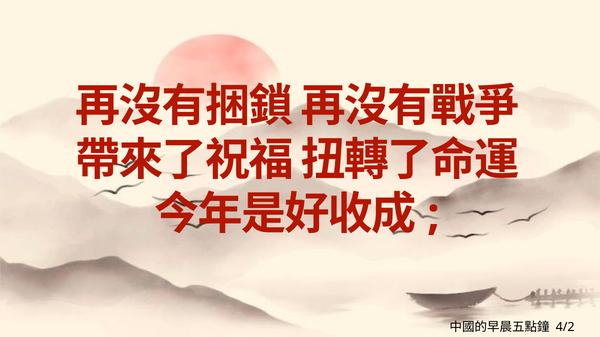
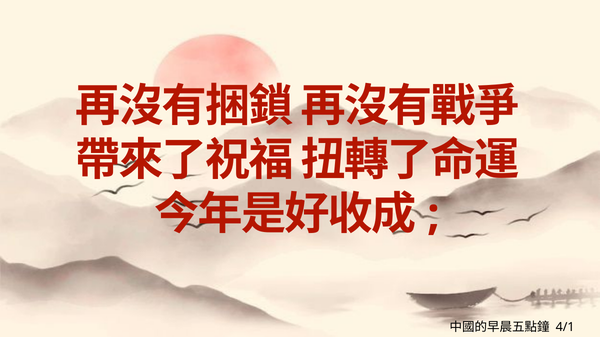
4/2: 4/2 -> 4/1
